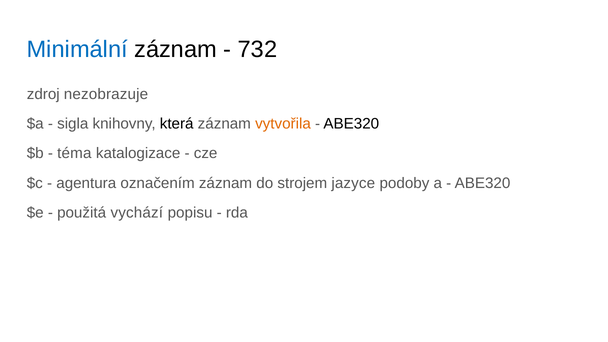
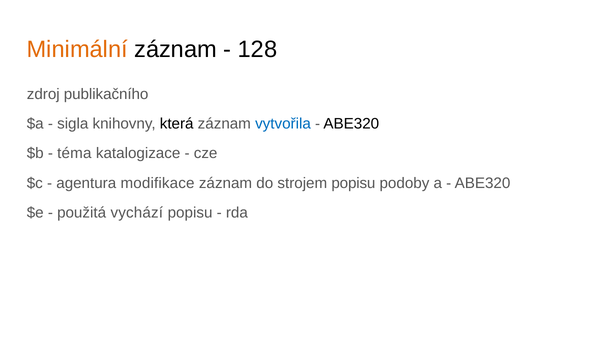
Minimální colour: blue -> orange
732: 732 -> 128
nezobrazuje: nezobrazuje -> publikačního
vytvořila colour: orange -> blue
označením: označením -> modifikace
strojem jazyce: jazyce -> popisu
